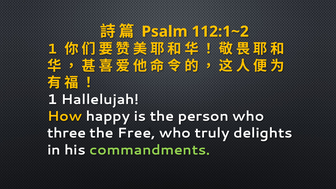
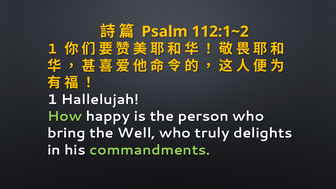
How colour: yellow -> light green
three: three -> bring
Free: Free -> Well
